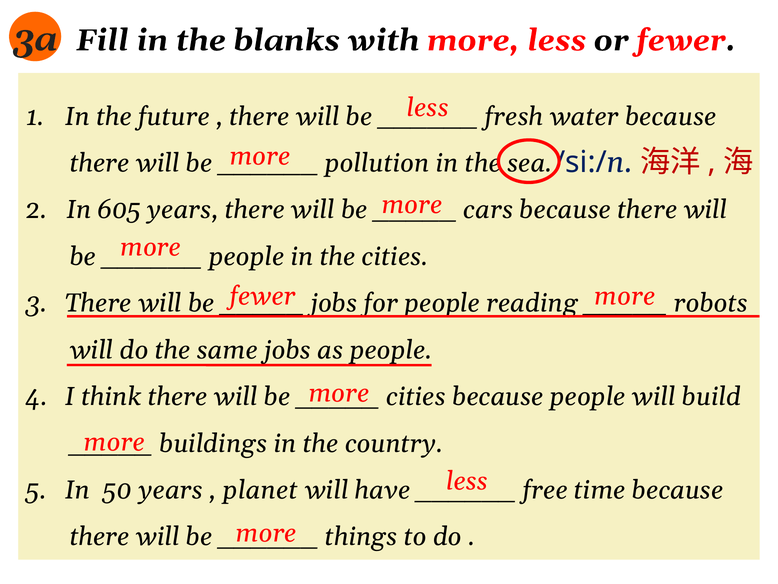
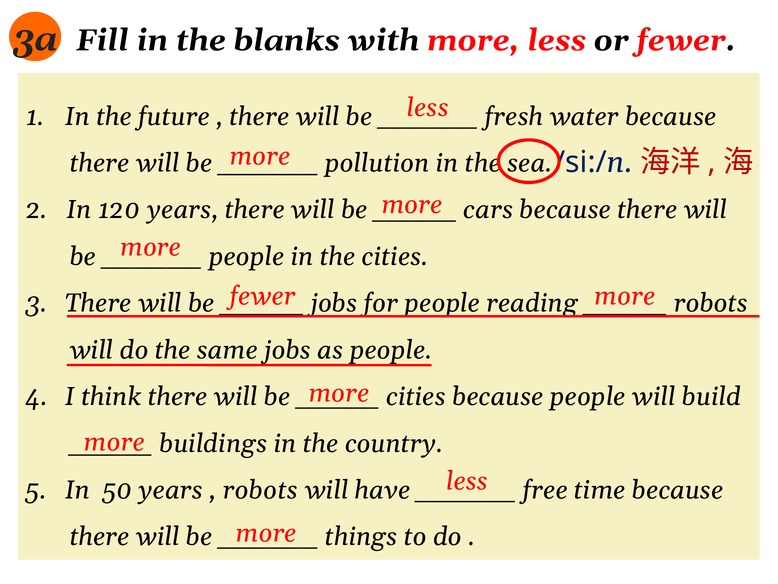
605: 605 -> 120
planet at (260, 490): planet -> robots
